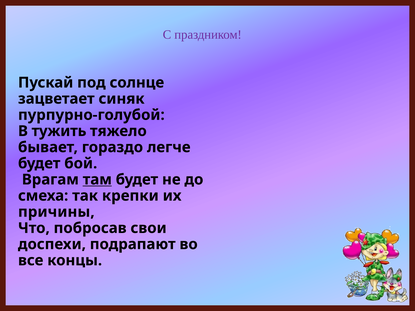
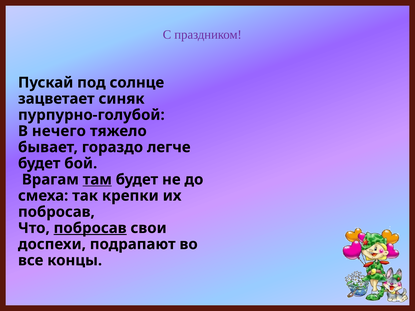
тужить: тужить -> нечего
причины at (56, 212): причины -> побросав
побросав at (90, 228) underline: none -> present
